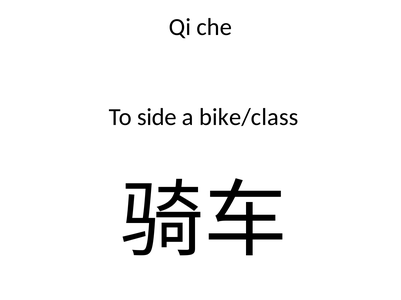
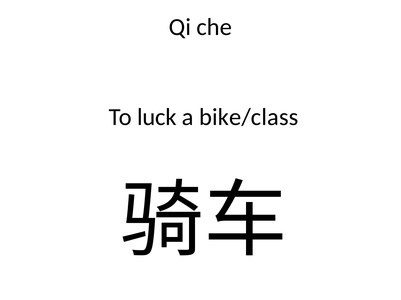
side: side -> luck
